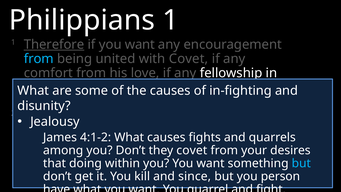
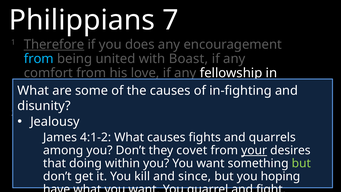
Philippians 1: 1 -> 7
if you want: want -> does
with Covet: Covet -> Boast
your underline: none -> present
but at (301, 163) colour: light blue -> light green
person: person -> hoping
